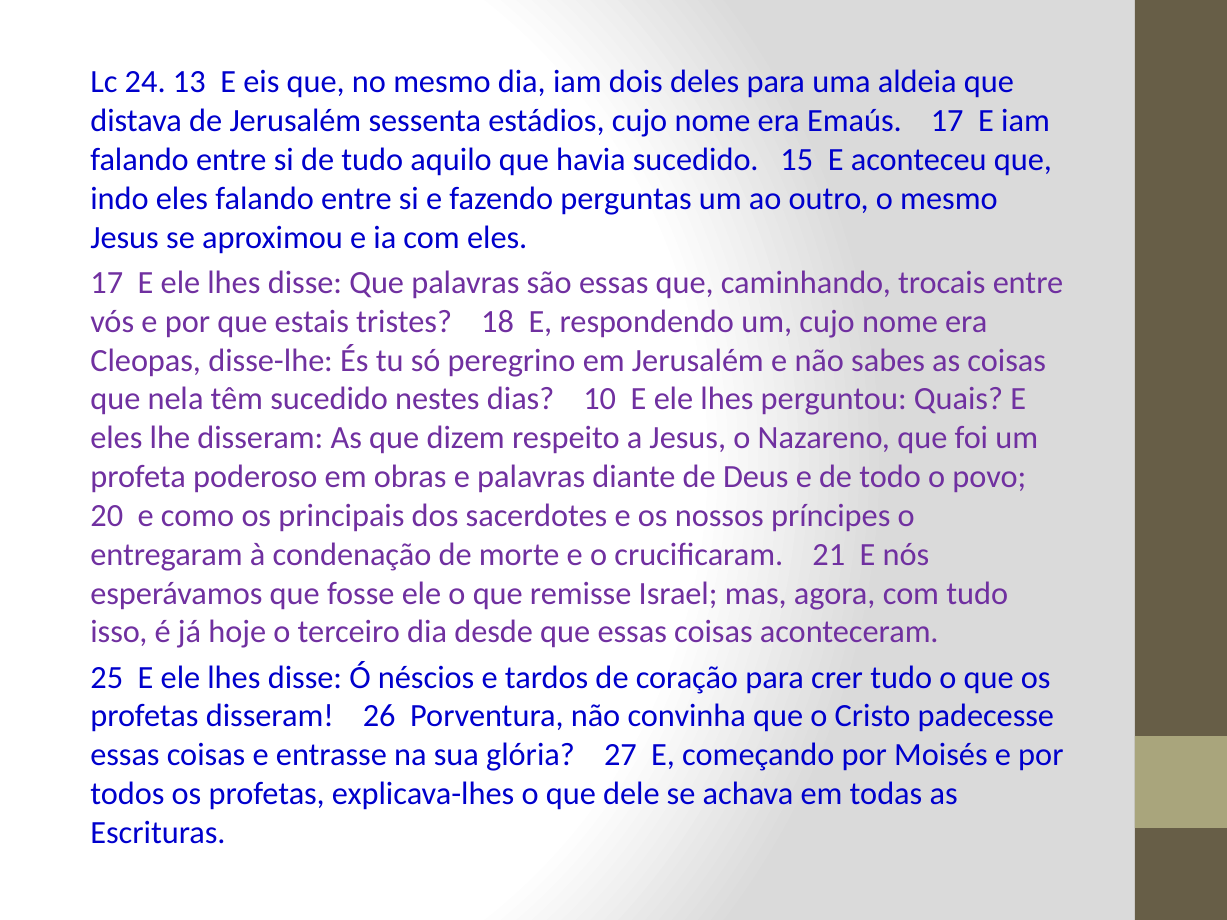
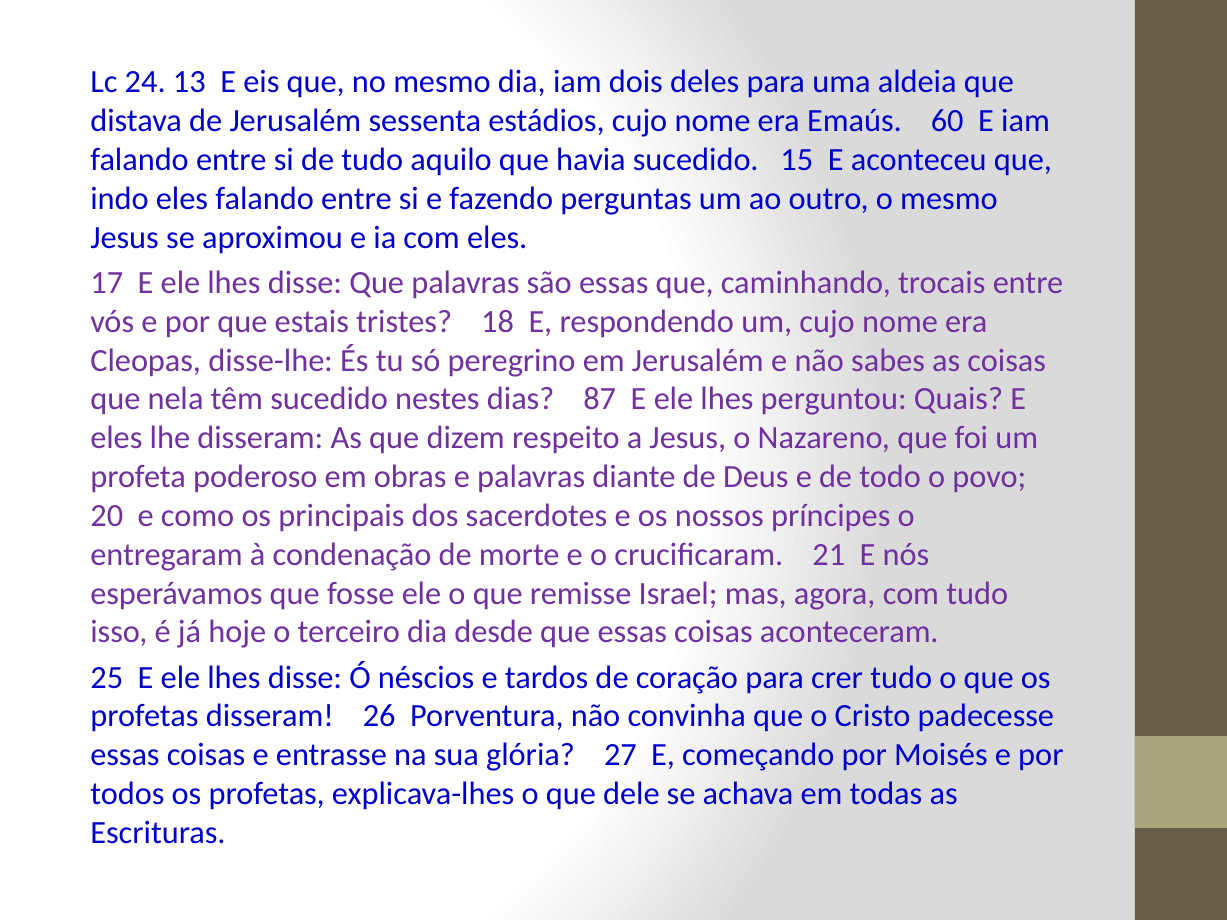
Emaús 17: 17 -> 60
10: 10 -> 87
